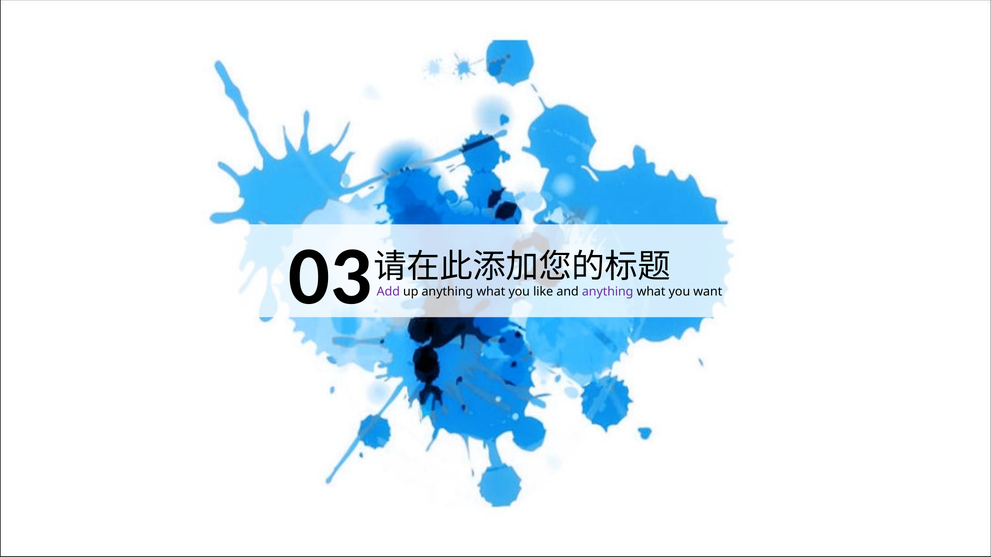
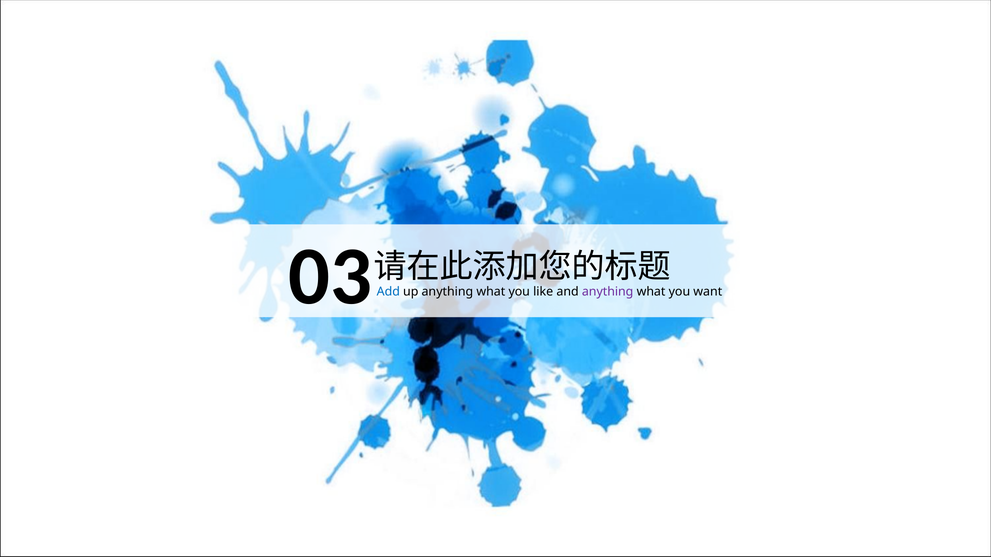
Add colour: purple -> blue
